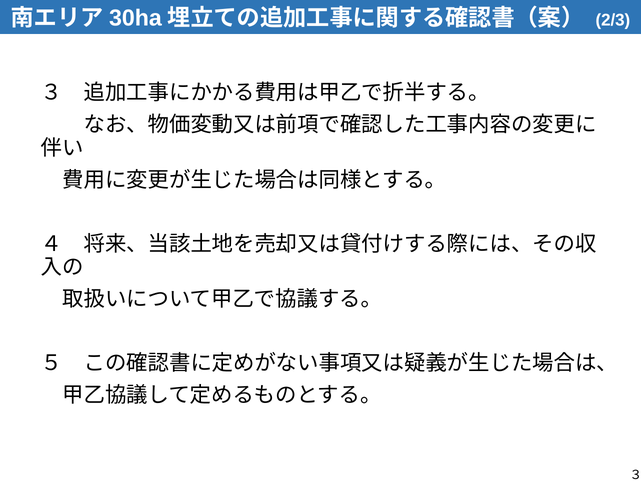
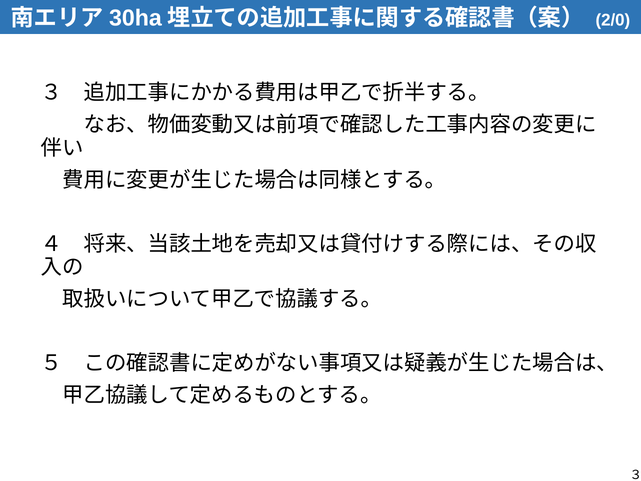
2/3: 2/3 -> 2/0
